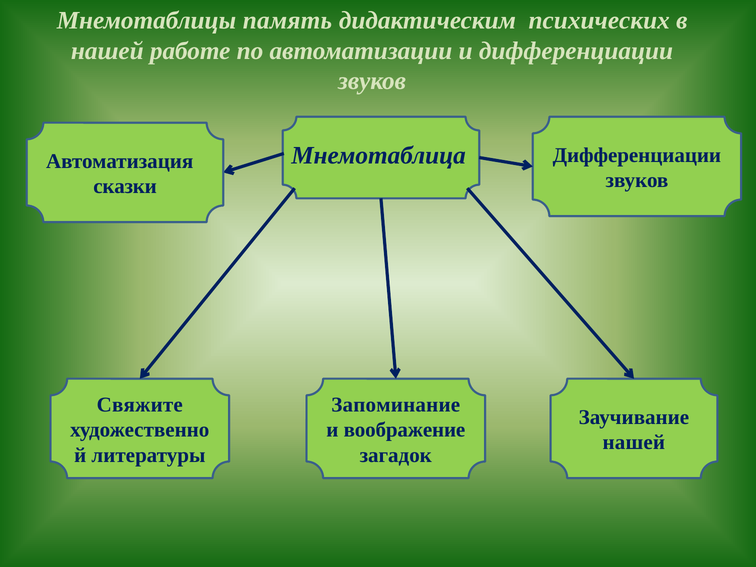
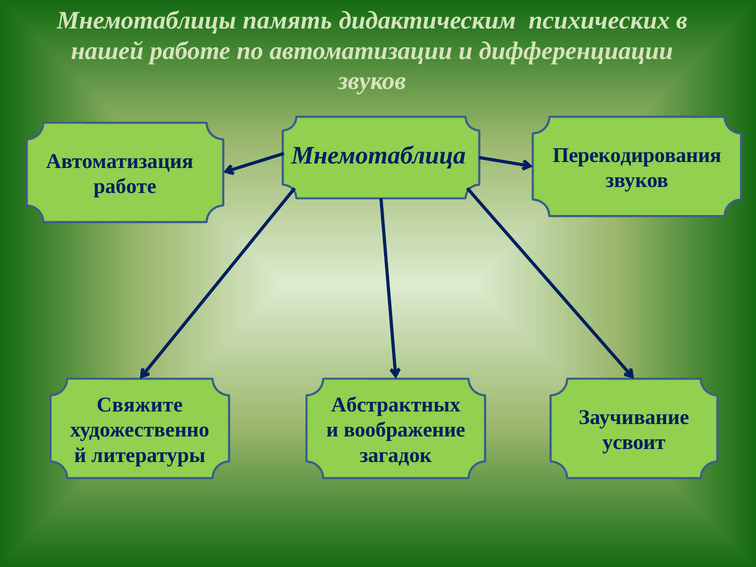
Дифференциации at (637, 155): Дифференциации -> Перекодирования
сказки at (125, 186): сказки -> работе
Запоминание: Запоминание -> Абстрактных
нашей at (634, 442): нашей -> усвоит
